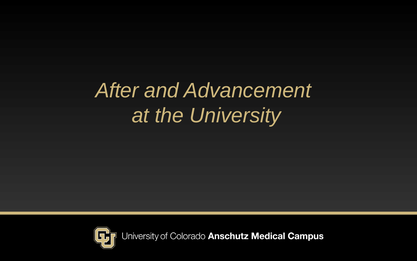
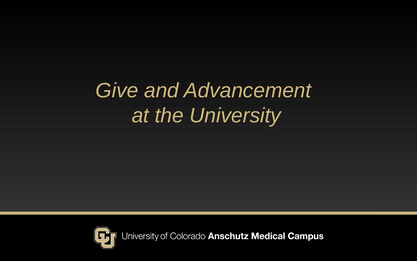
After: After -> Give
